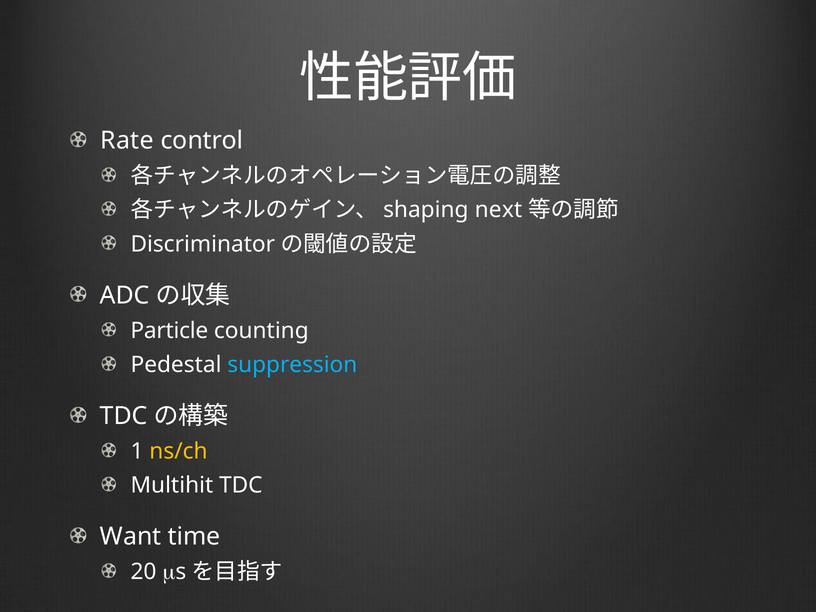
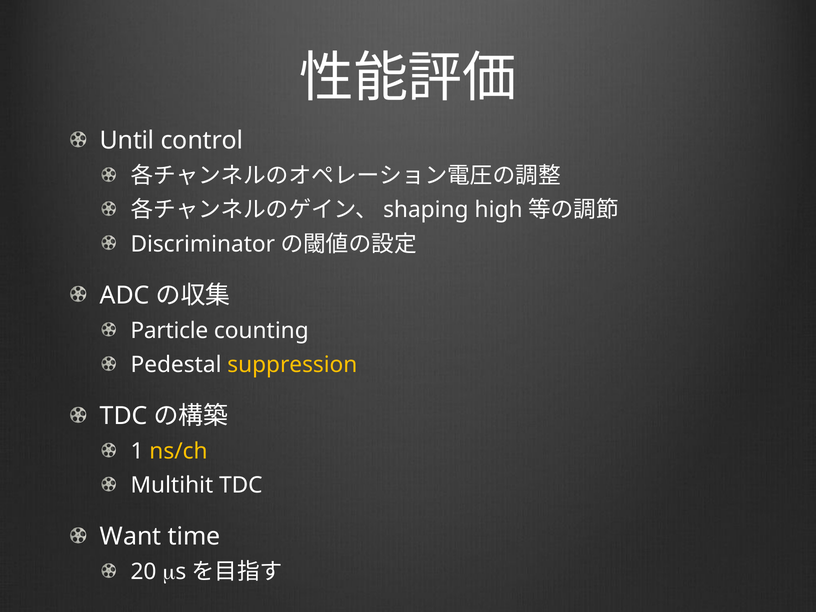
Rate: Rate -> Until
next: next -> high
suppression colour: light blue -> yellow
